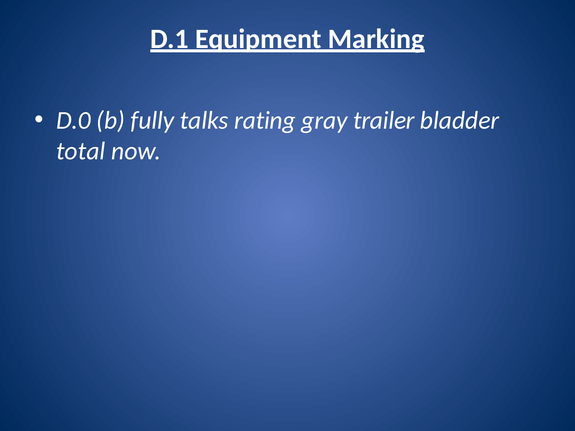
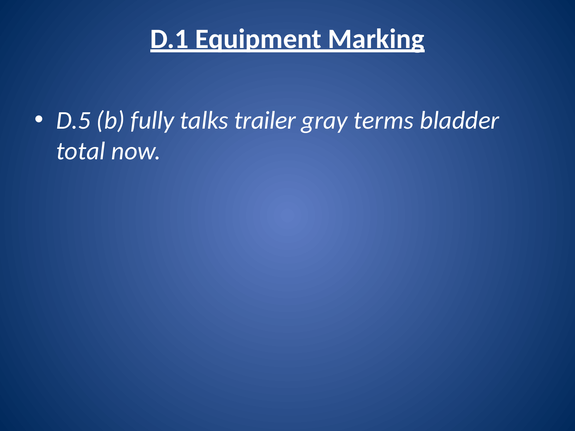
D.0: D.0 -> D.5
rating: rating -> trailer
trailer: trailer -> terms
